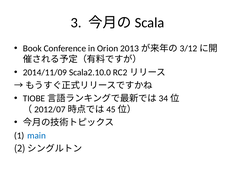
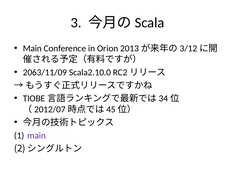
Book at (32, 48): Book -> Main
2014/11/09: 2014/11/09 -> 2063/11/09
main at (37, 136) colour: blue -> purple
